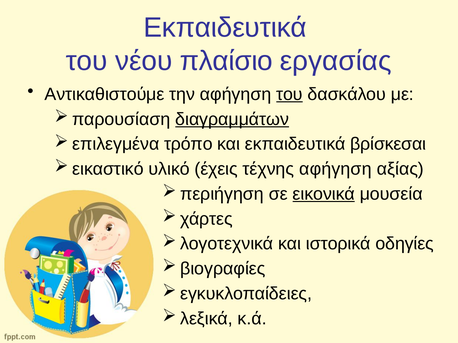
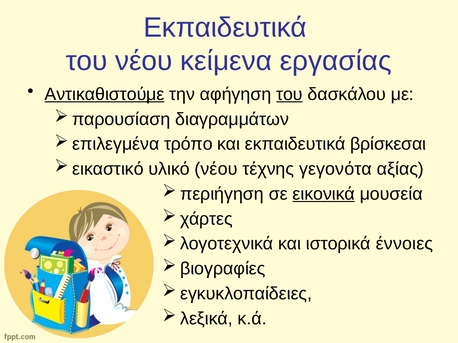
πλαίσιο: πλαίσιο -> κείμενα
Αντικαθιστούμε underline: none -> present
διαγραμμάτων underline: present -> none
υλικό έχεις: έχεις -> νέου
τέχνης αφήγηση: αφήγηση -> γεγονότα
οδηγίες: οδηγίες -> έννοιες
